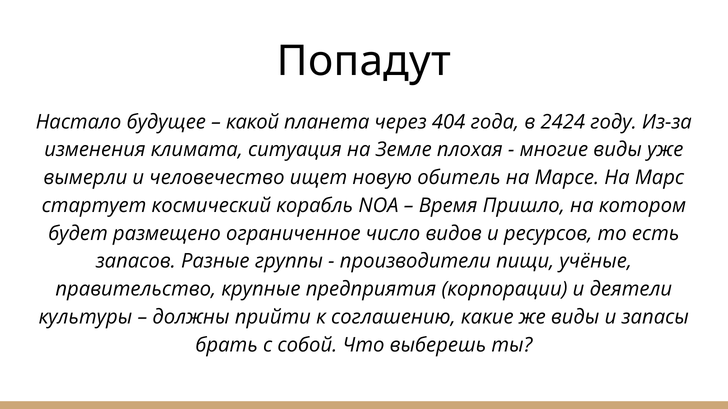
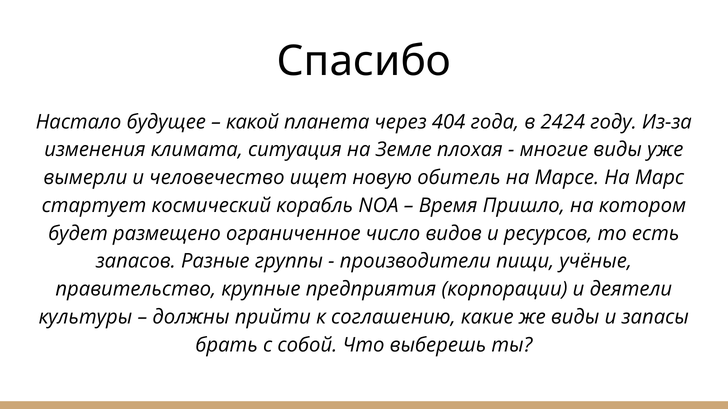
Попадут: Попадут -> Спасибо
